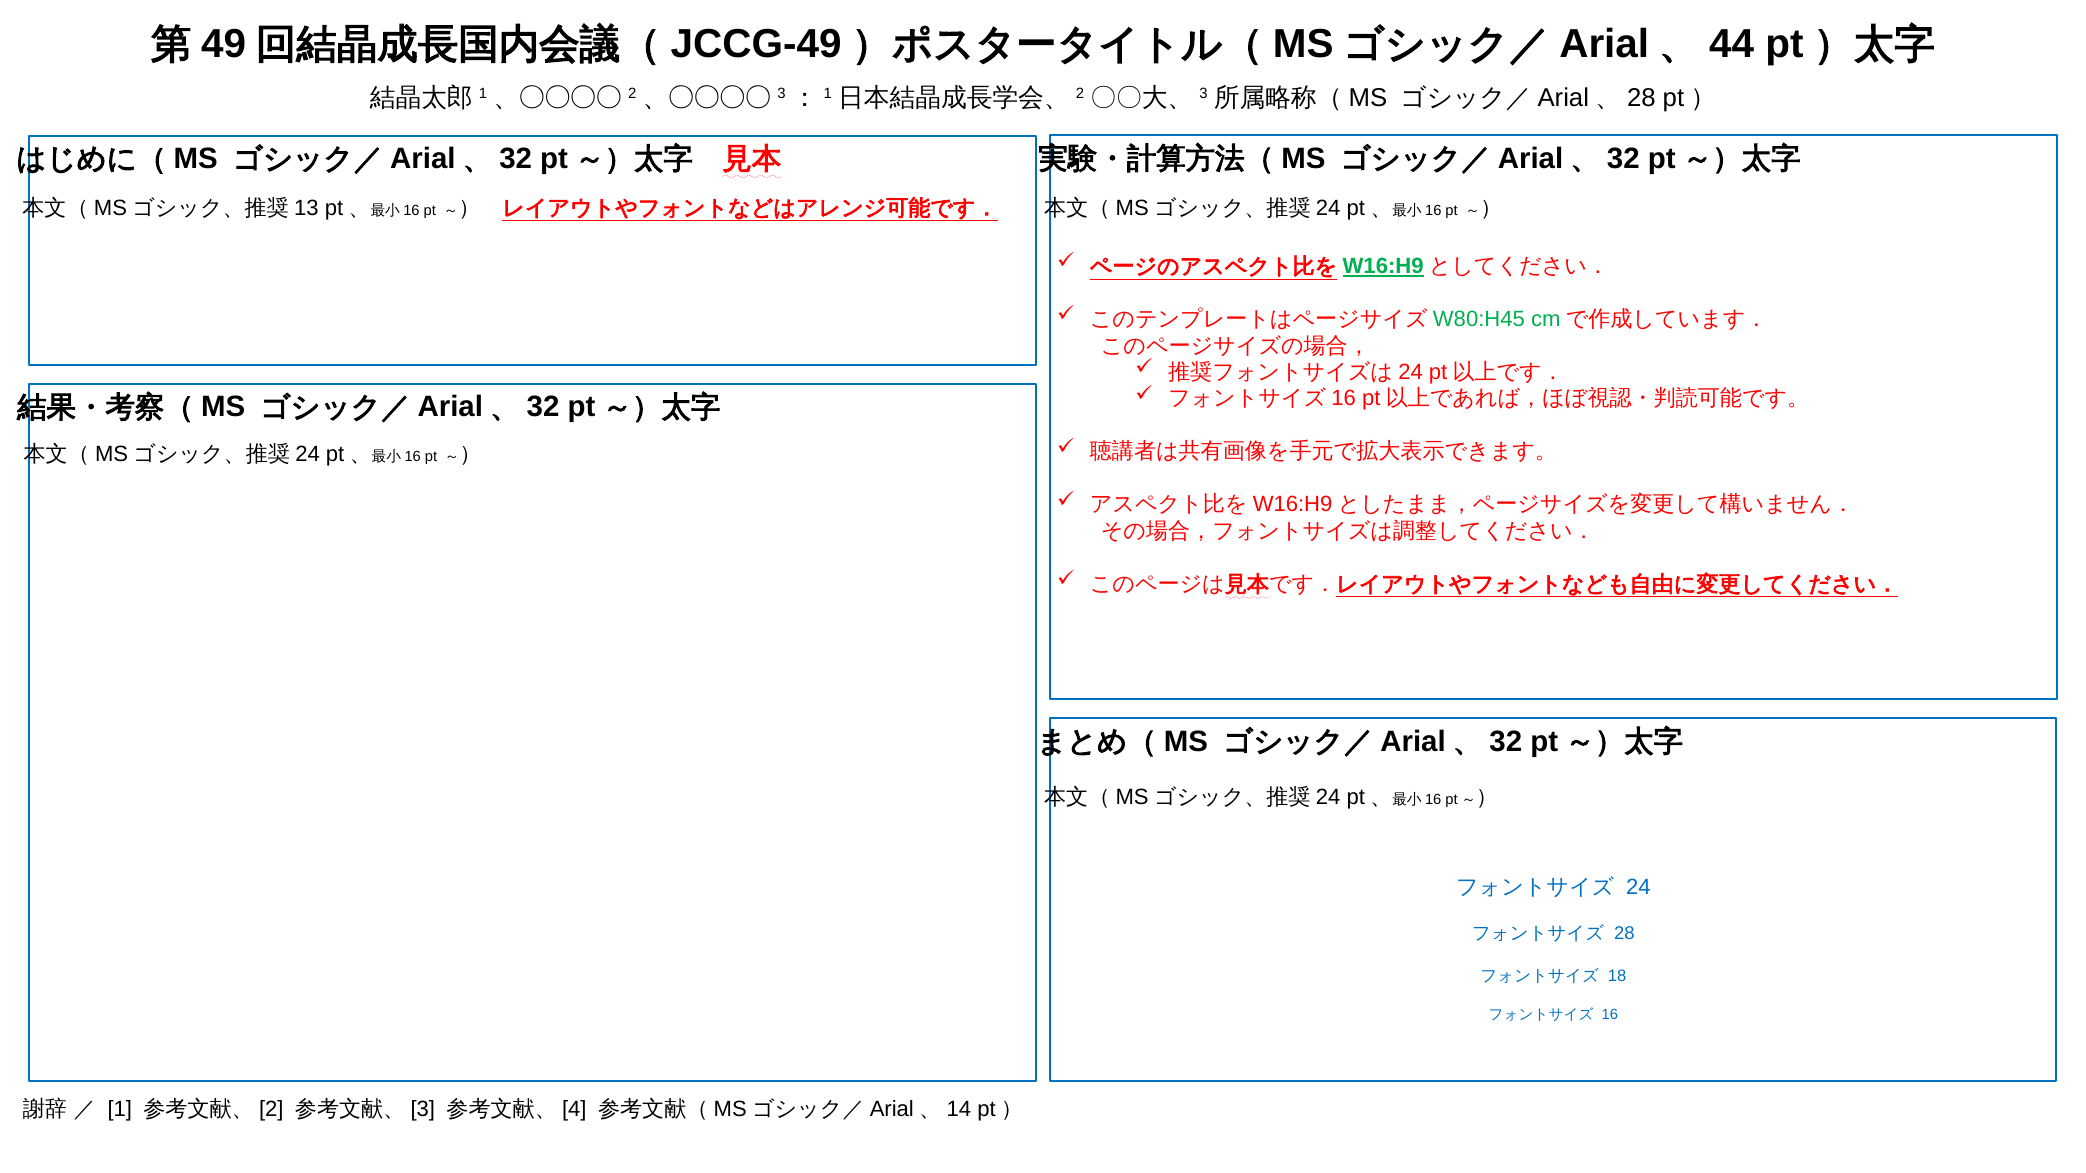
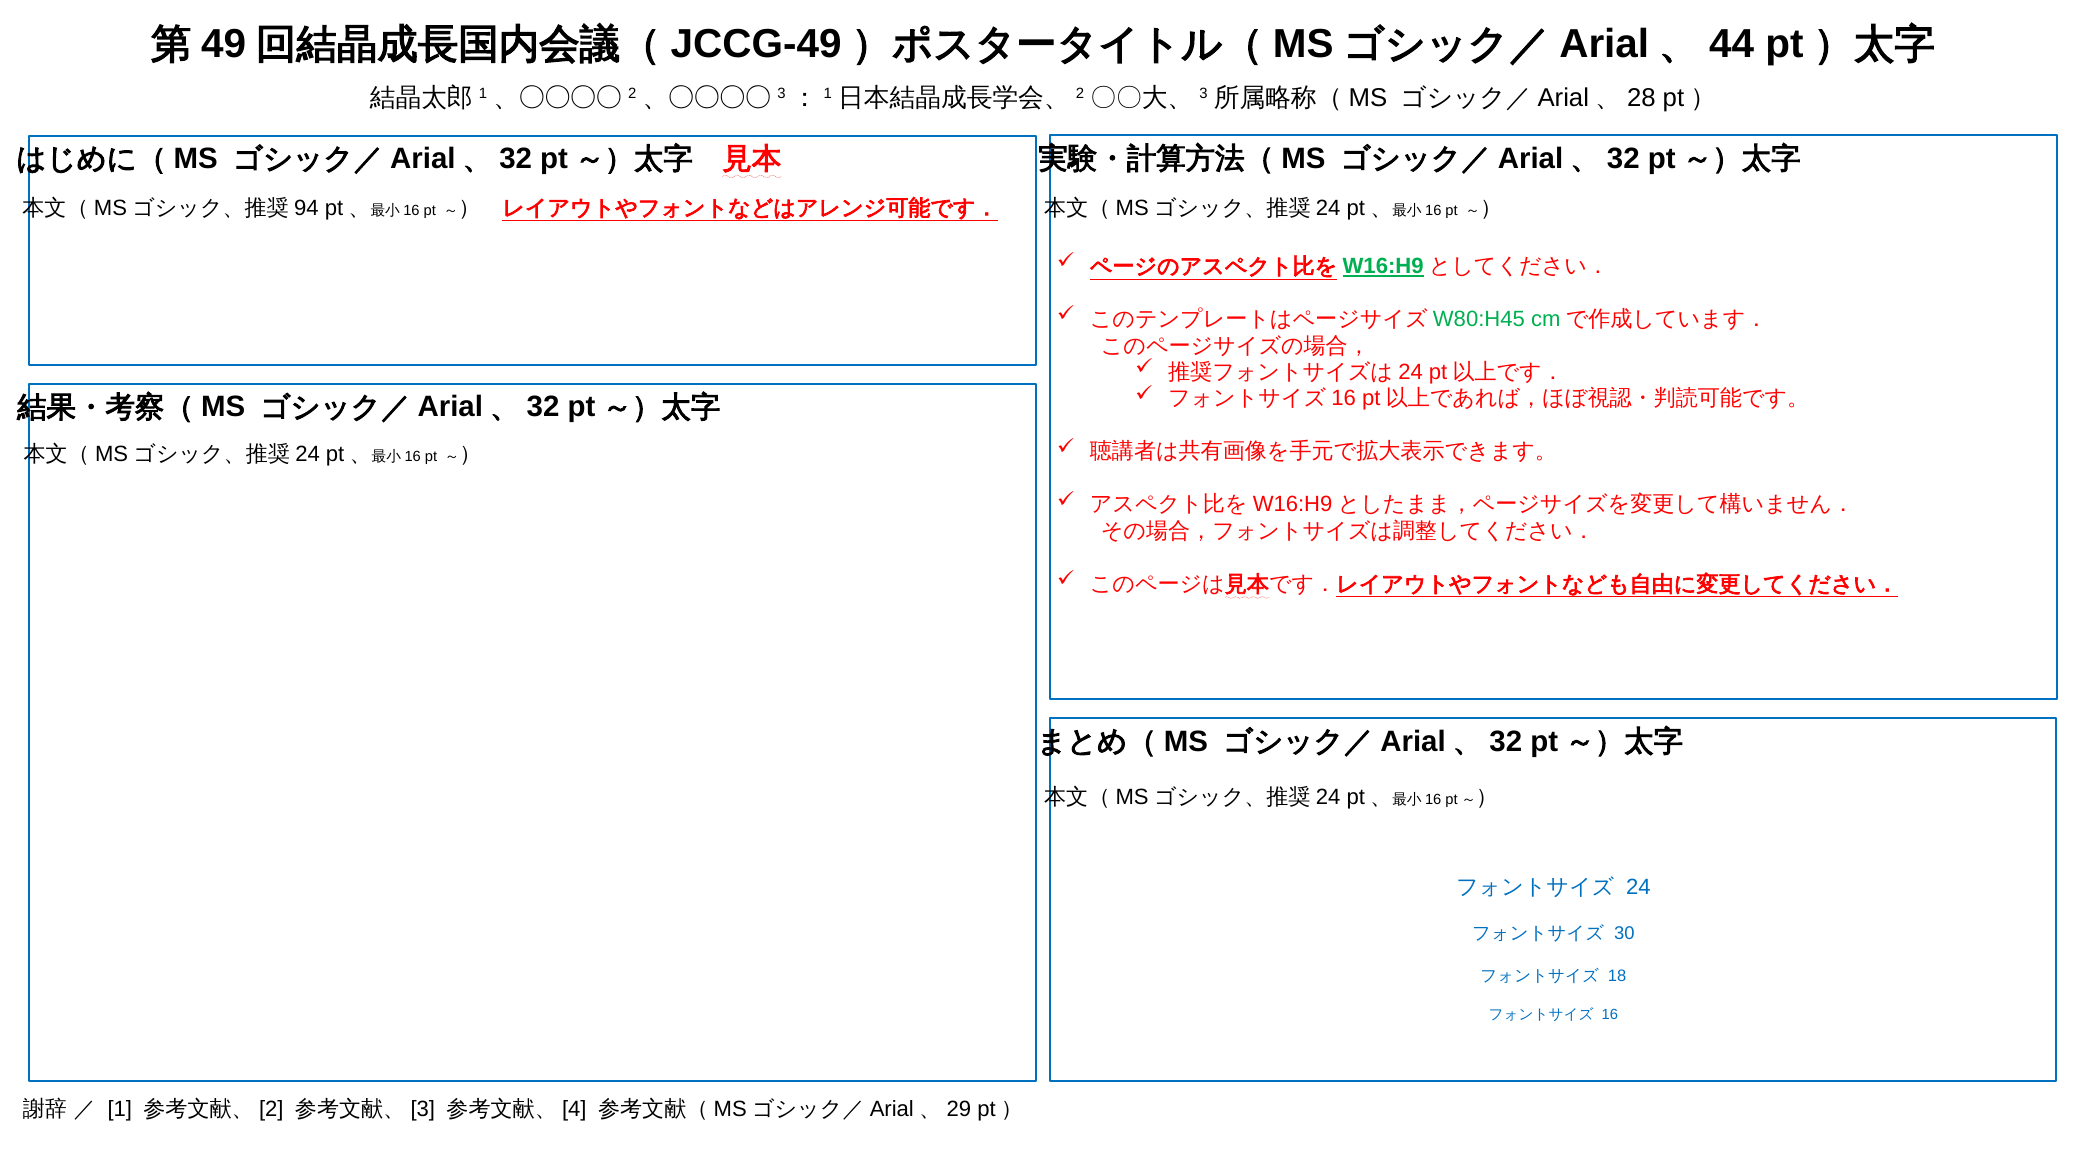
13: 13 -> 94
28 at (1624, 933): 28 -> 30
14: 14 -> 29
